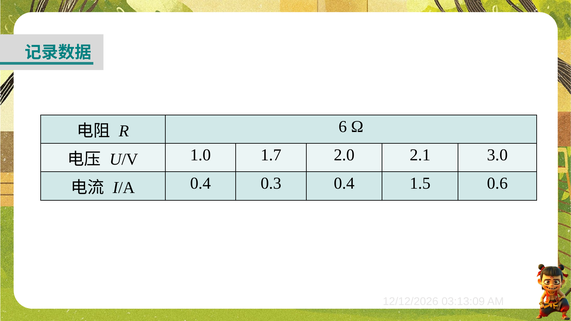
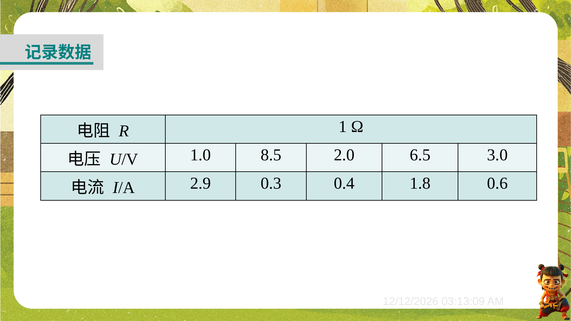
6: 6 -> 1
1.7: 1.7 -> 8.5
2.1: 2.1 -> 6.5
I/A 0.4: 0.4 -> 2.9
1.5: 1.5 -> 1.8
